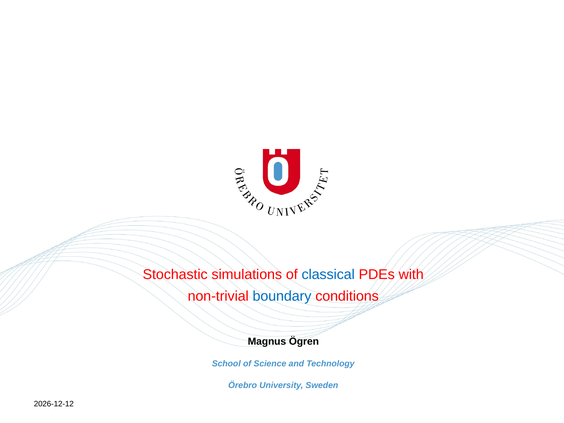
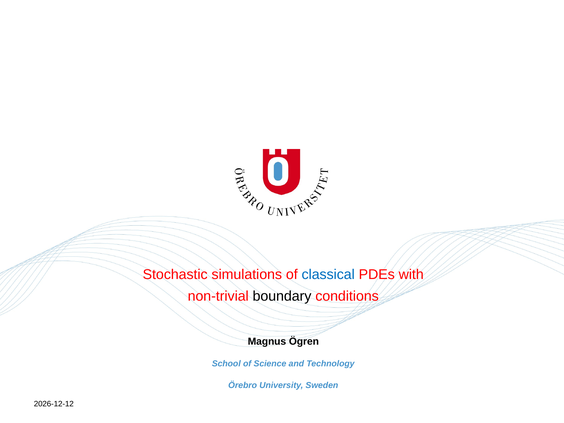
boundary colour: blue -> black
